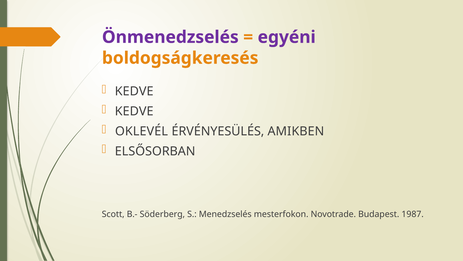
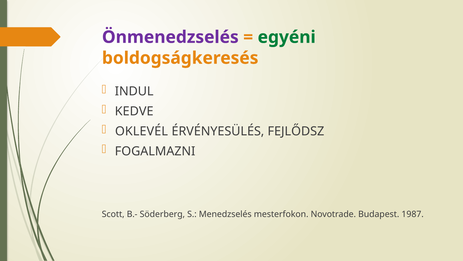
egyéni colour: purple -> green
KEDVE at (134, 91): KEDVE -> INDUL
AMIKBEN: AMIKBEN -> FEJLŐDSZ
ELSŐSORBAN: ELSŐSORBAN -> FOGALMAZNI
